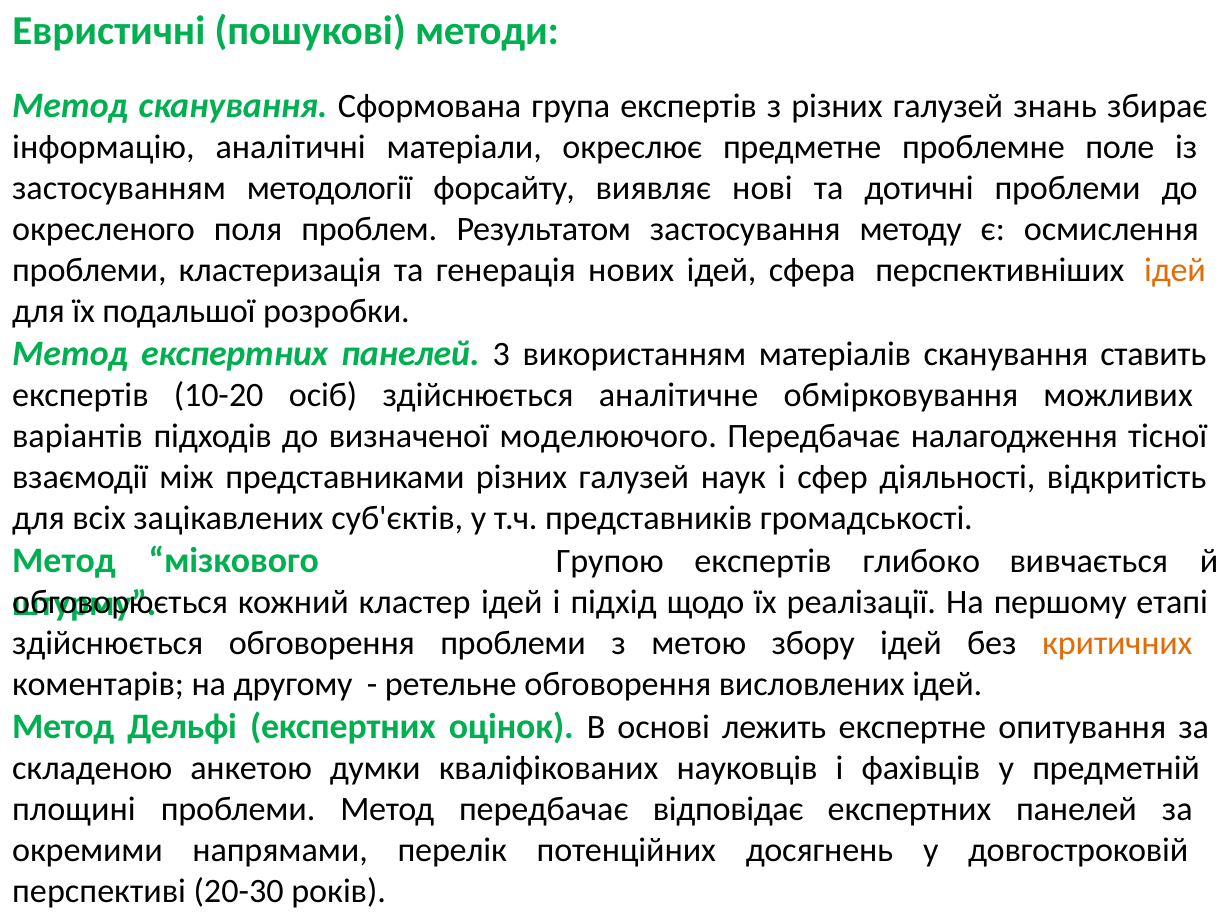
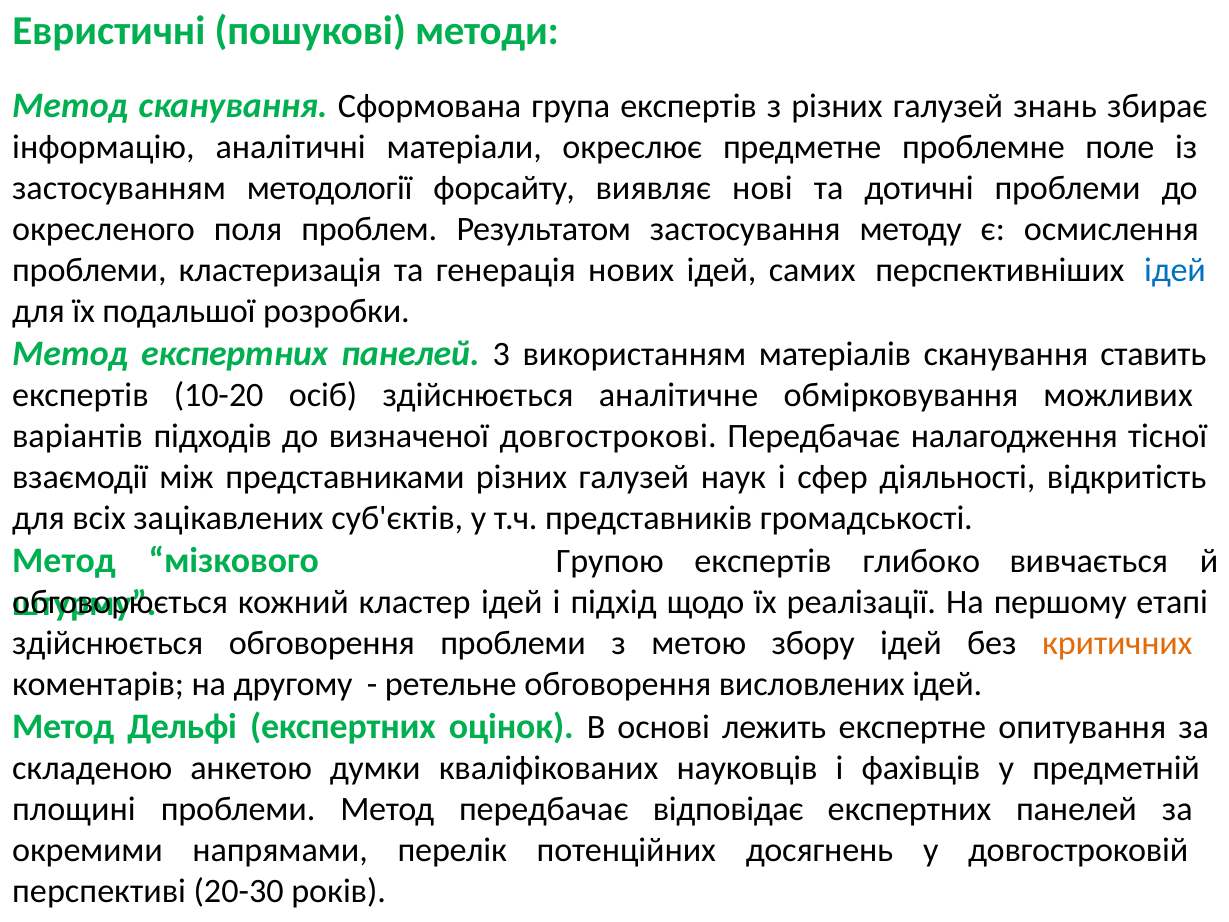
сфера: сфера -> самих
ідей at (1175, 271) colour: orange -> blue
моделюючого: моделюючого -> довгострокові
